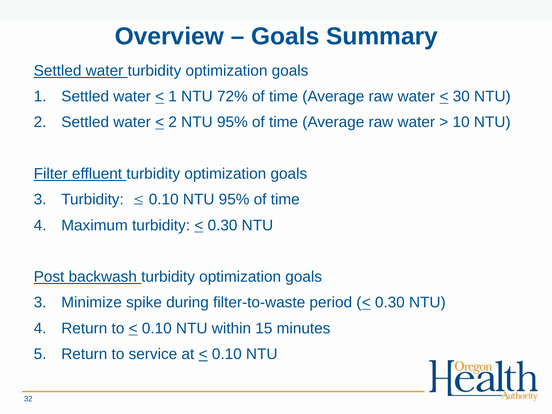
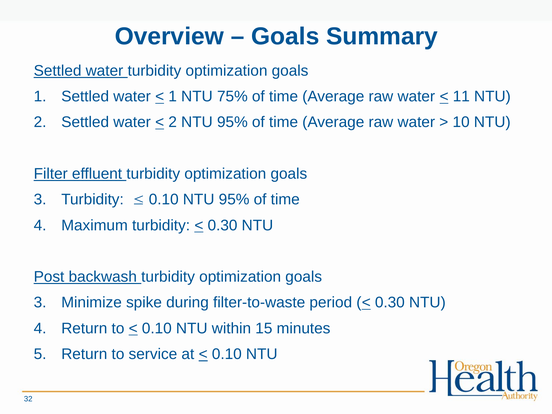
72%: 72% -> 75%
30: 30 -> 11
